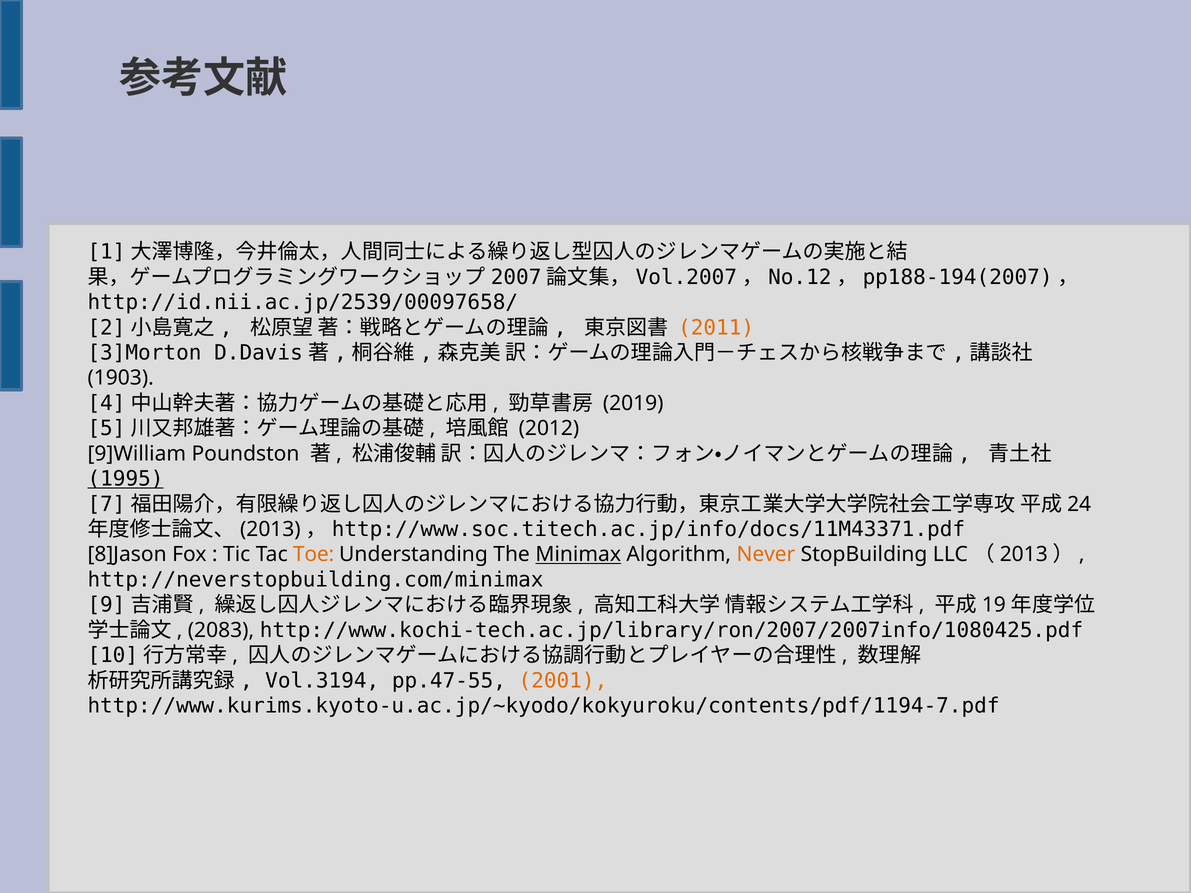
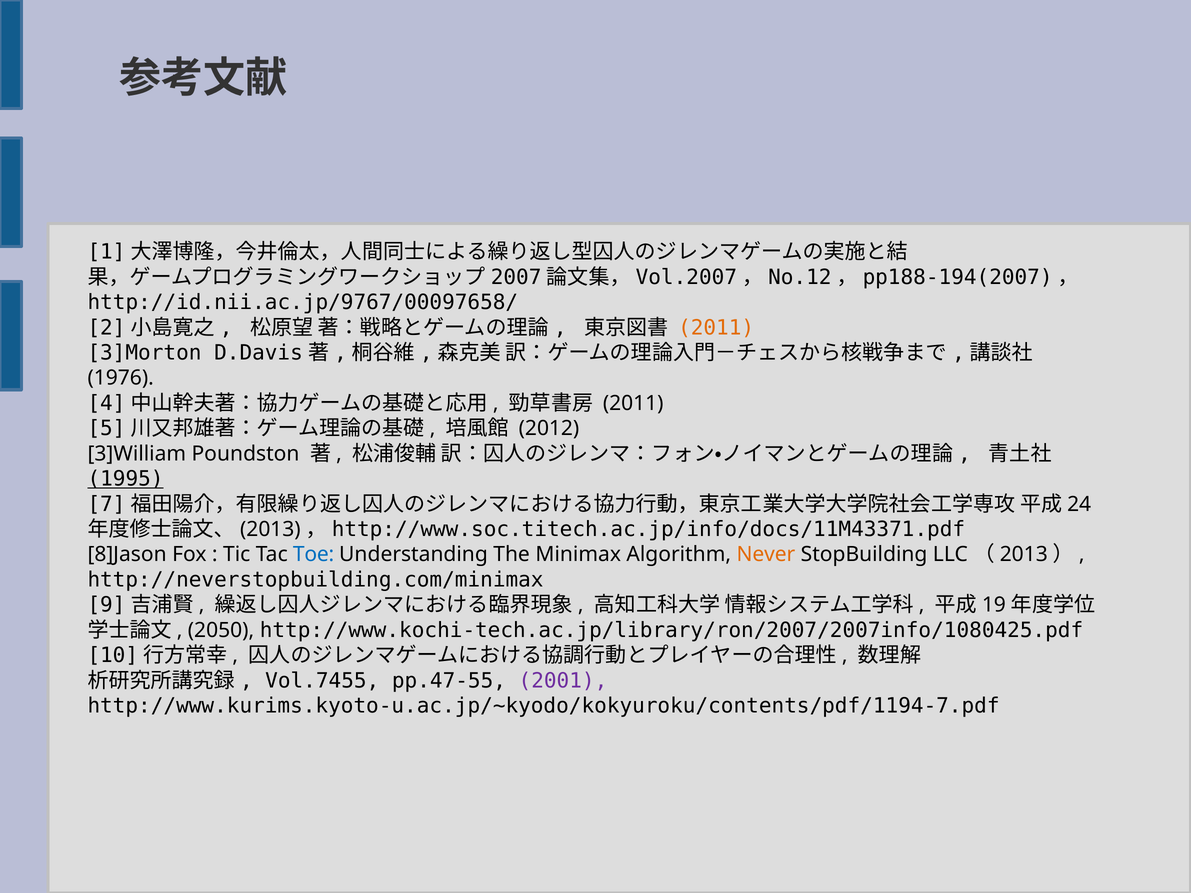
http://id.nii.ac.jp/2539/00097658/: http://id.nii.ac.jp/2539/00097658/ -> http://id.nii.ac.jp/9767/00097658/
1903: 1903 -> 1976
2019 at (633, 403): 2019 -> 2011
9]William: 9]William -> 3]William
Toe colour: orange -> blue
Minimax underline: present -> none
2083: 2083 -> 2050
Vol.3194: Vol.3194 -> Vol.7455
2001 colour: orange -> purple
